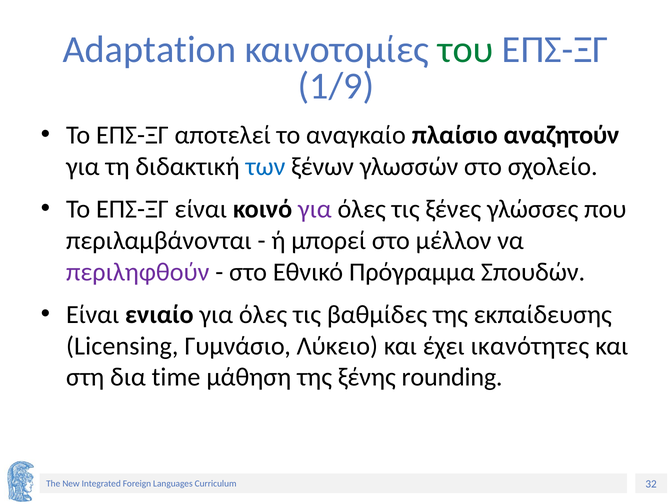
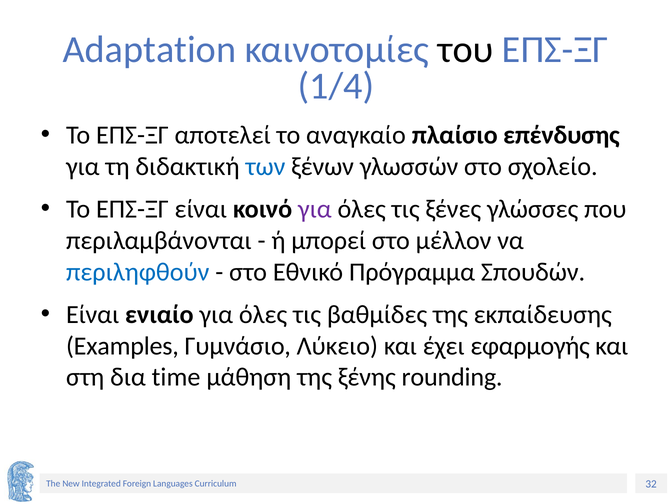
του colour: green -> black
1/9: 1/9 -> 1/4
αναζητούν: αναζητούν -> επένδυσης
περιληφθούν colour: purple -> blue
Licensing: Licensing -> Examples
ικανότητες: ικανότητες -> εφαρμογής
